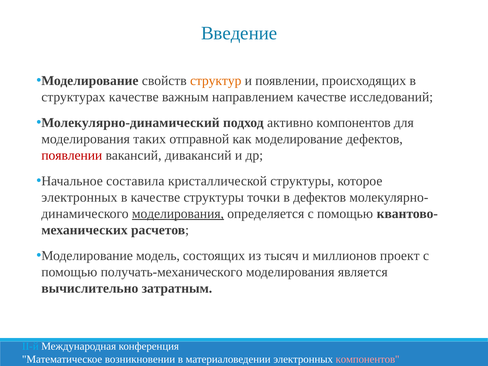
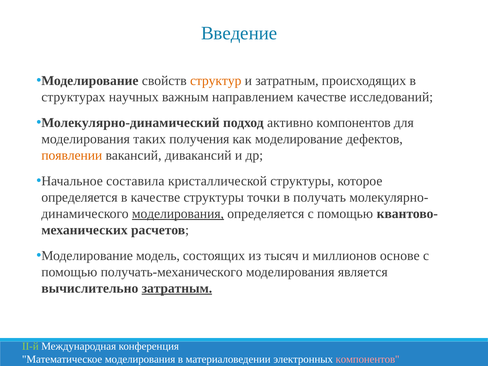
и появлении: появлении -> затратным
структурах качестве: качестве -> научных
отправной: отправной -> получения
появлении at (72, 155) colour: red -> orange
электронных at (79, 197): электронных -> определяется
в дефектов: дефектов -> получать
проект: проект -> основе
затратным at (177, 288) underline: none -> present
II-й colour: light blue -> light green
Математическое возникновении: возникновении -> моделирования
